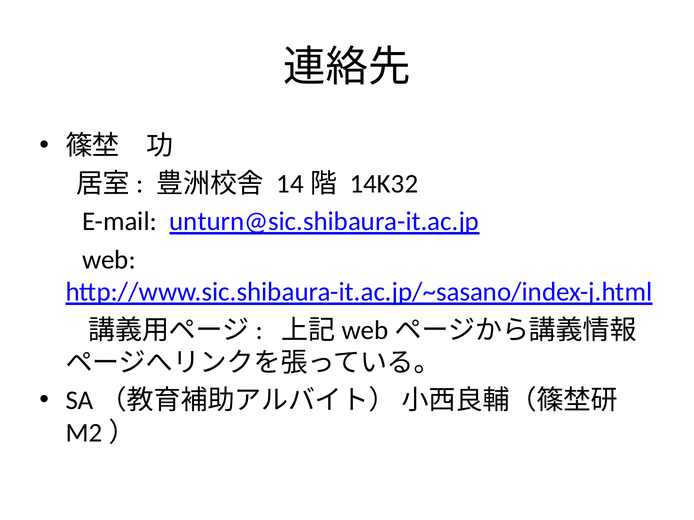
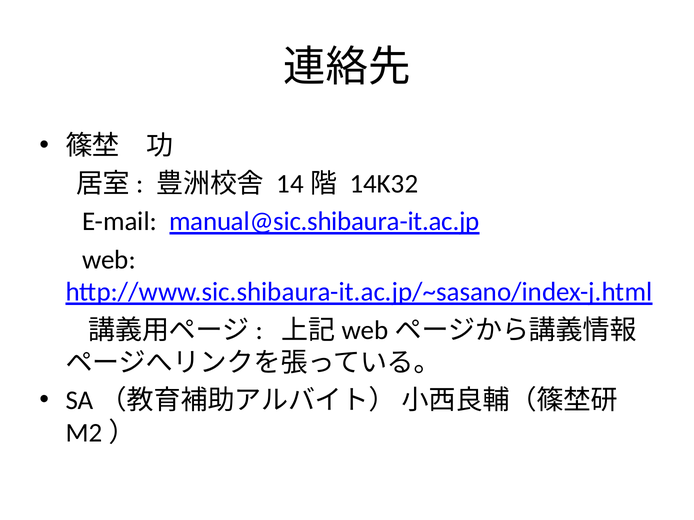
unturn@sic.shibaura-it.ac.jp: unturn@sic.shibaura-it.ac.jp -> manual@sic.shibaura-it.ac.jp
